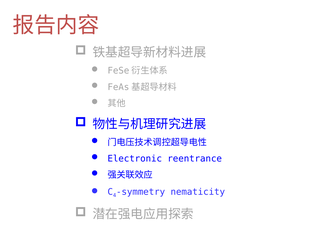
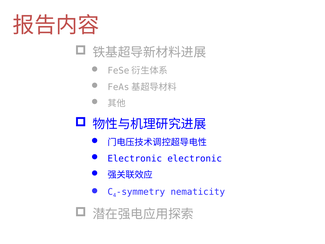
Electronic reentrance: reentrance -> electronic
